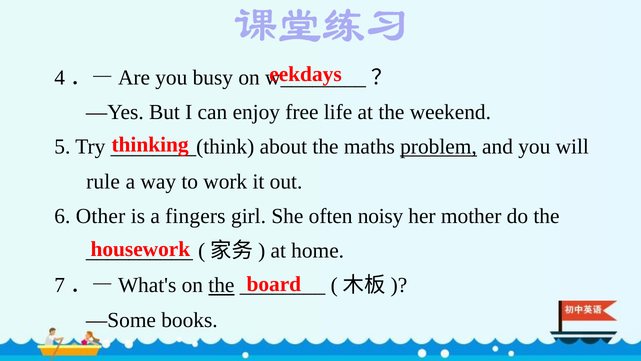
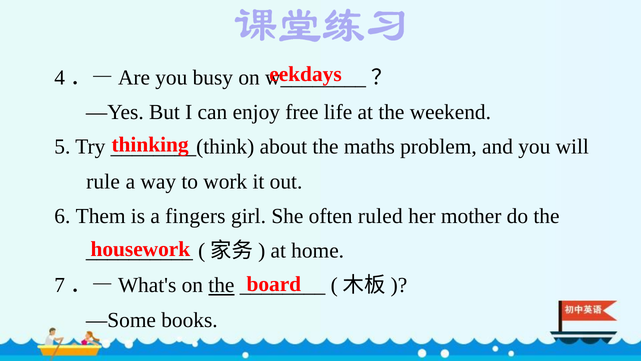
problem underline: present -> none
Other: Other -> Them
noisy: noisy -> ruled
